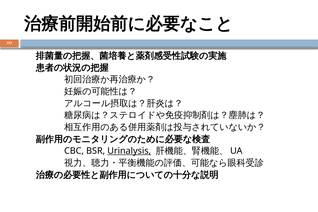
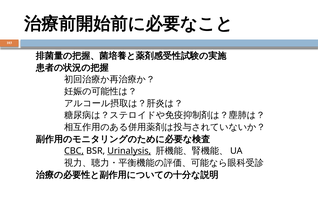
CBC underline: none -> present
